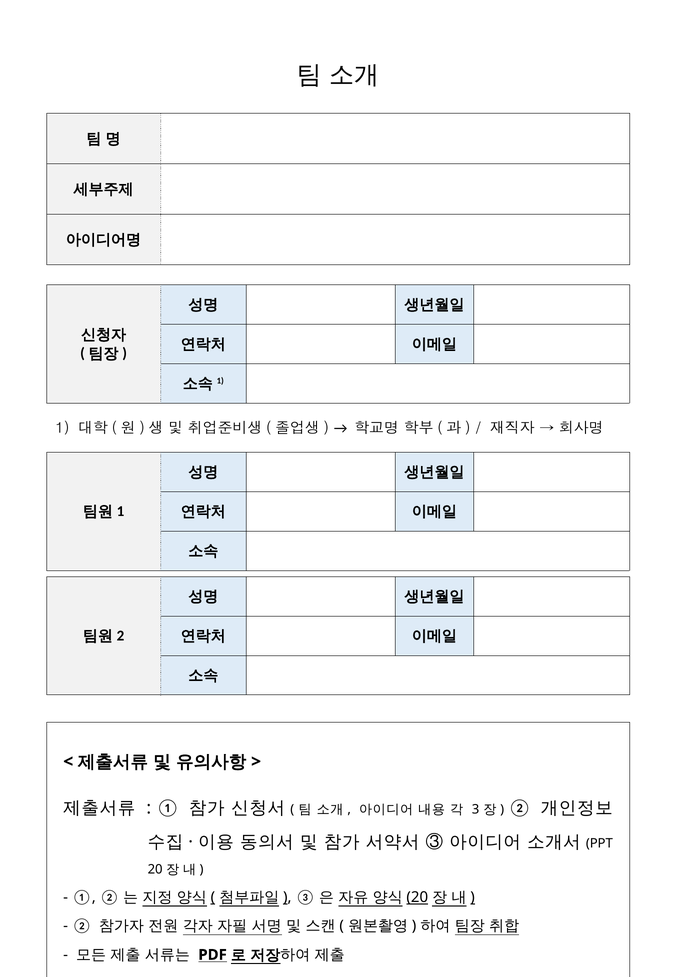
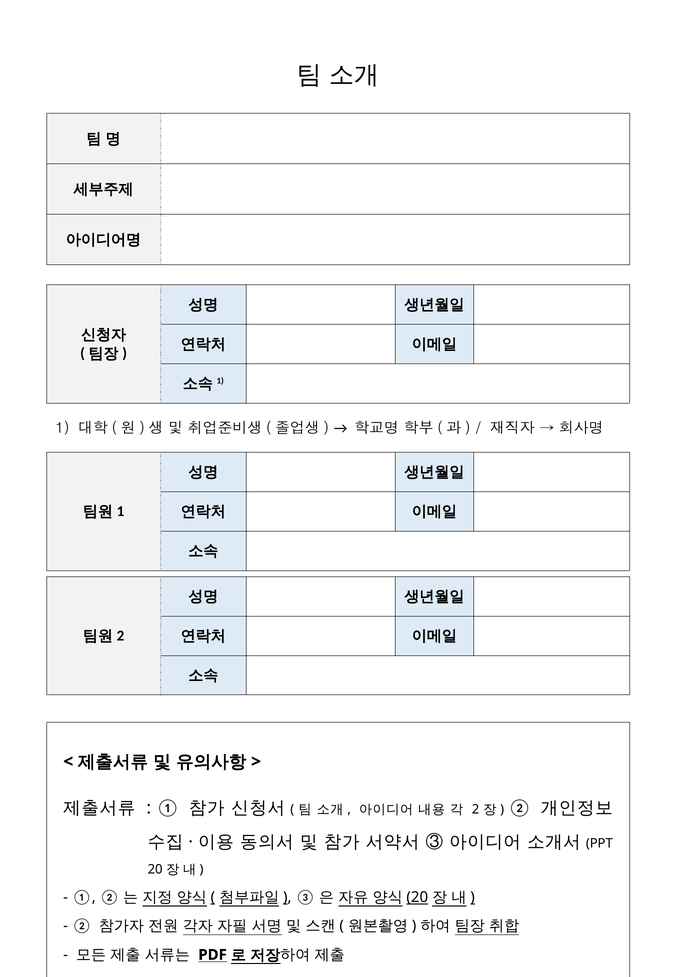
3 at (476, 809): 3 -> 2
